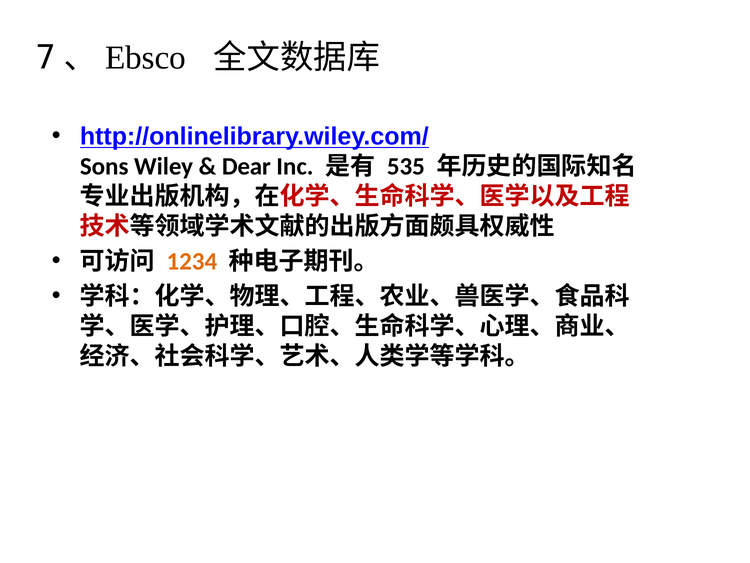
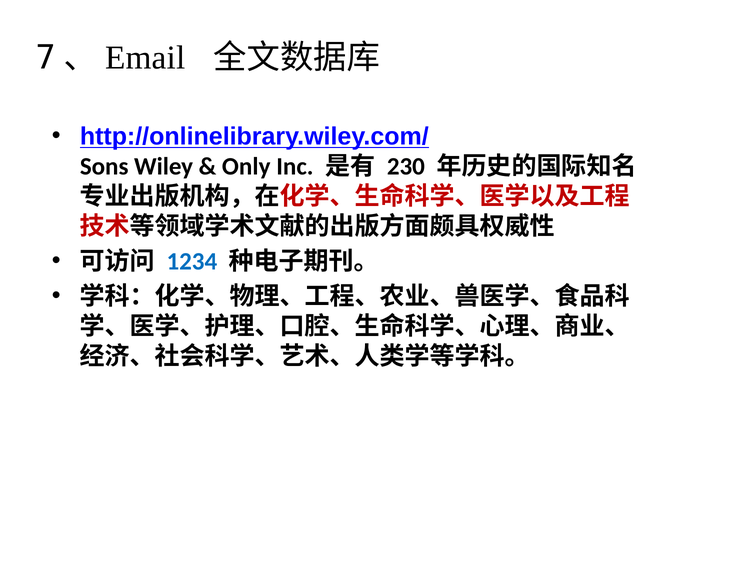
Ebsco: Ebsco -> Email
Dear: Dear -> Only
535: 535 -> 230
1234 colour: orange -> blue
